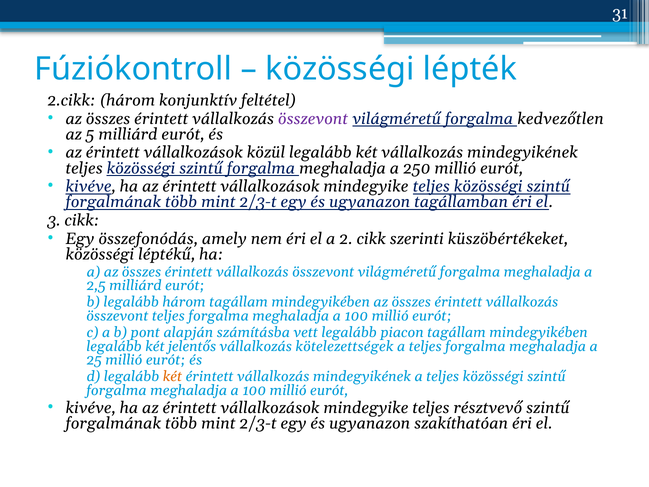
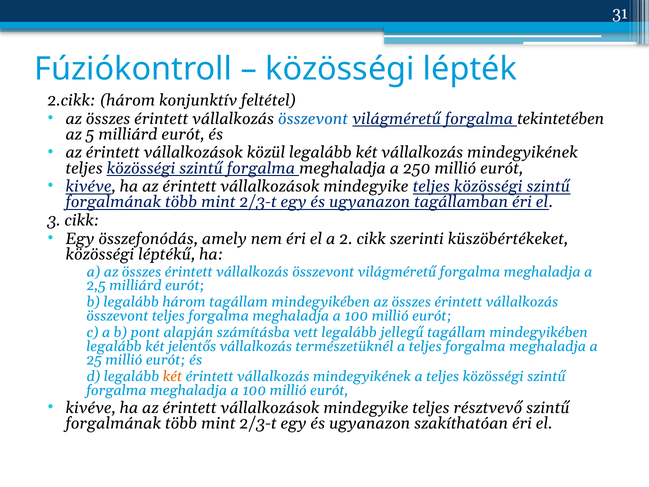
összevont at (313, 119) colour: purple -> blue
kedvezőtlen: kedvezőtlen -> tekintetében
piacon: piacon -> jellegű
kötelezettségek: kötelezettségek -> természetüknél
